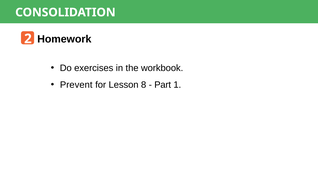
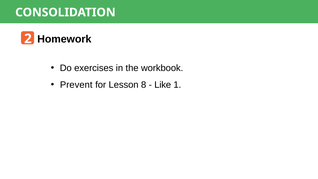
Part: Part -> Like
